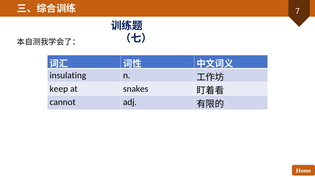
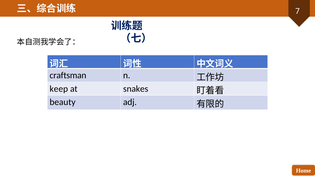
insulating: insulating -> craftsman
cannot: cannot -> beauty
